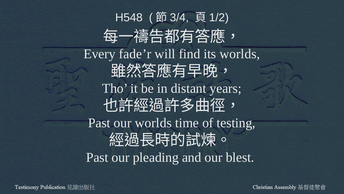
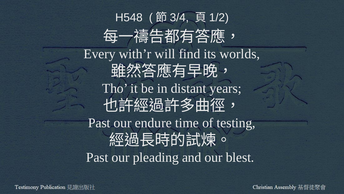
fade’r: fade’r -> with’r
our worlds: worlds -> endure
